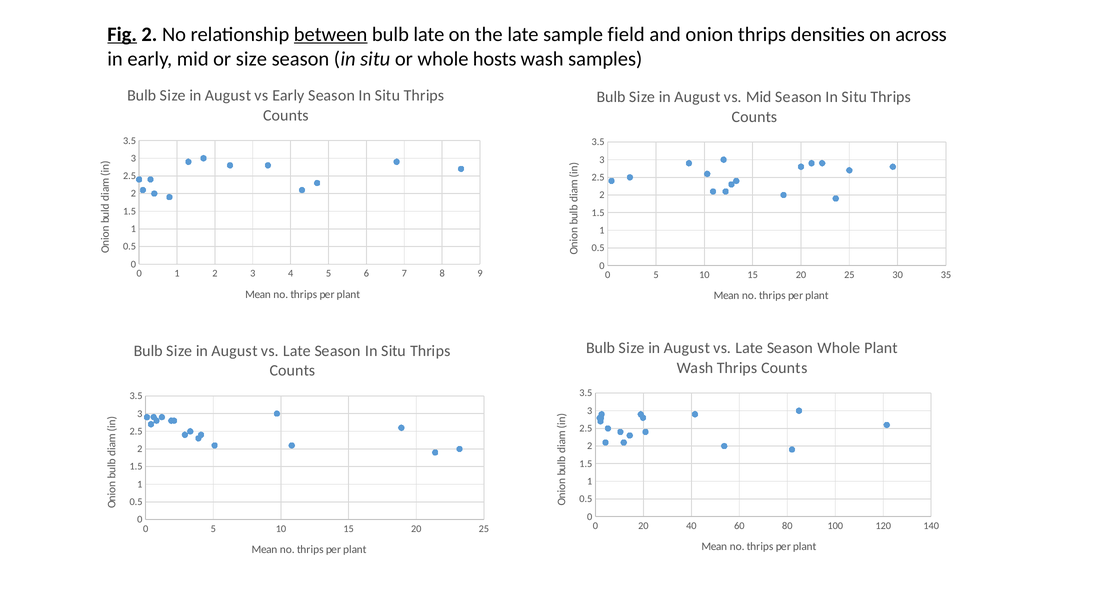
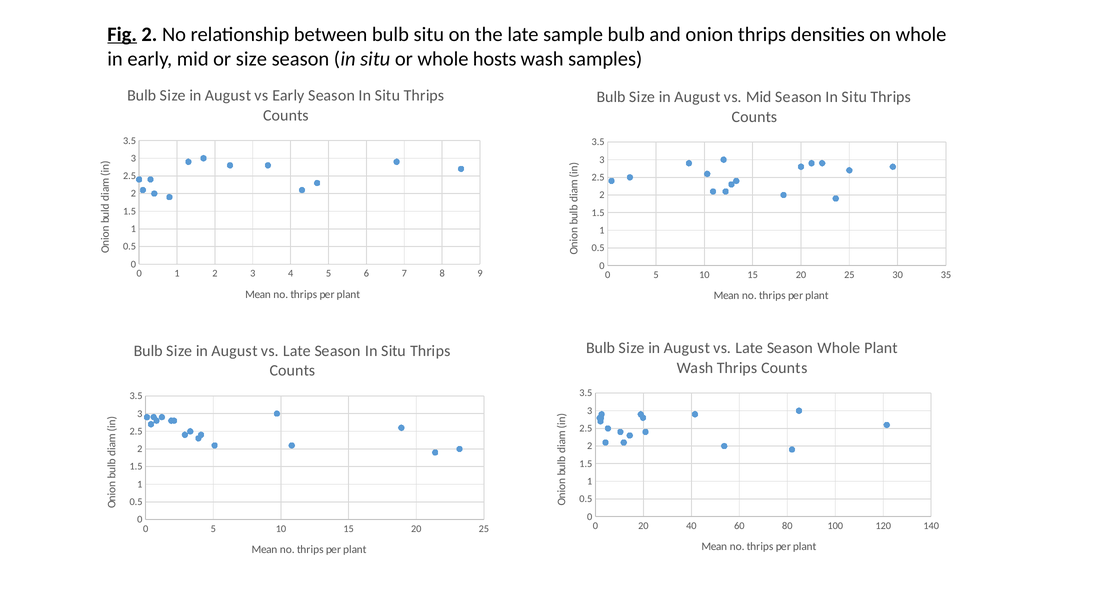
between underline: present -> none
bulb late: late -> situ
sample field: field -> bulb
on across: across -> whole
